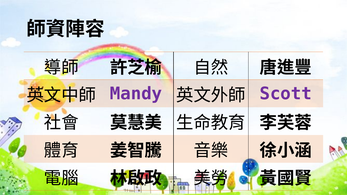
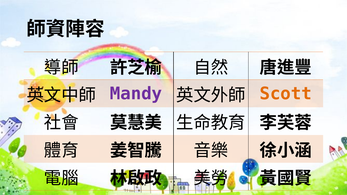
Scott colour: purple -> orange
